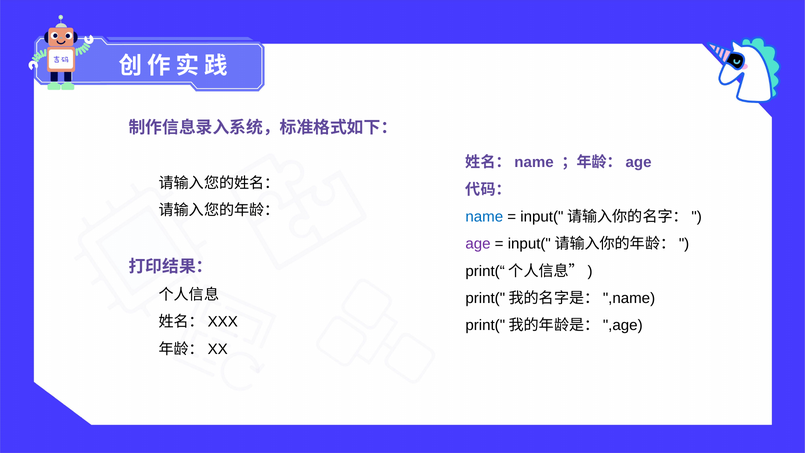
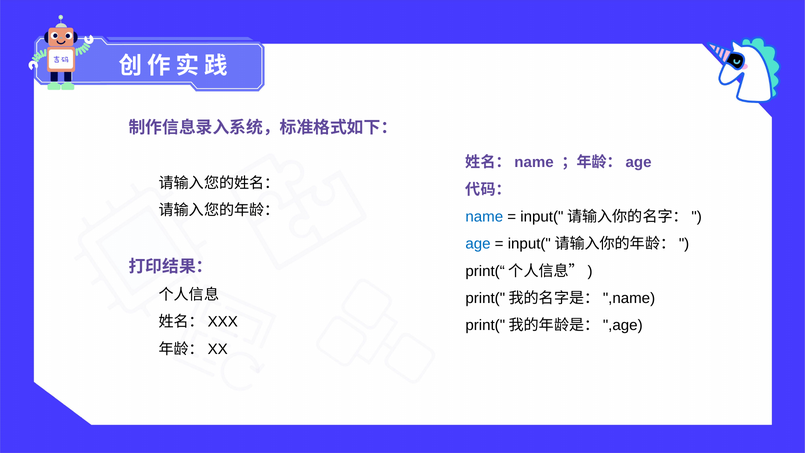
age colour: purple -> blue
